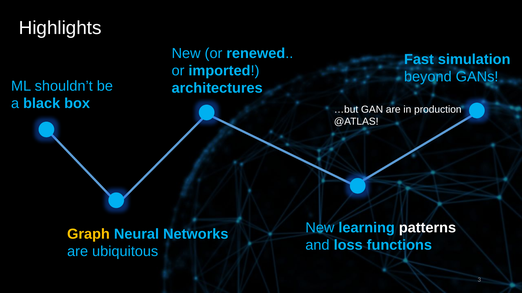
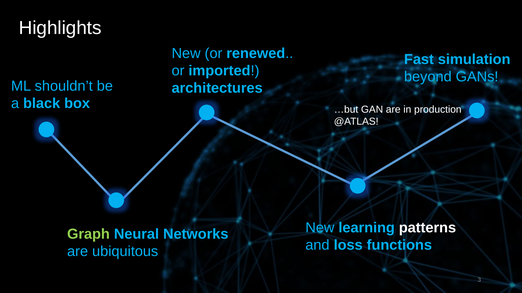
Graph colour: yellow -> light green
